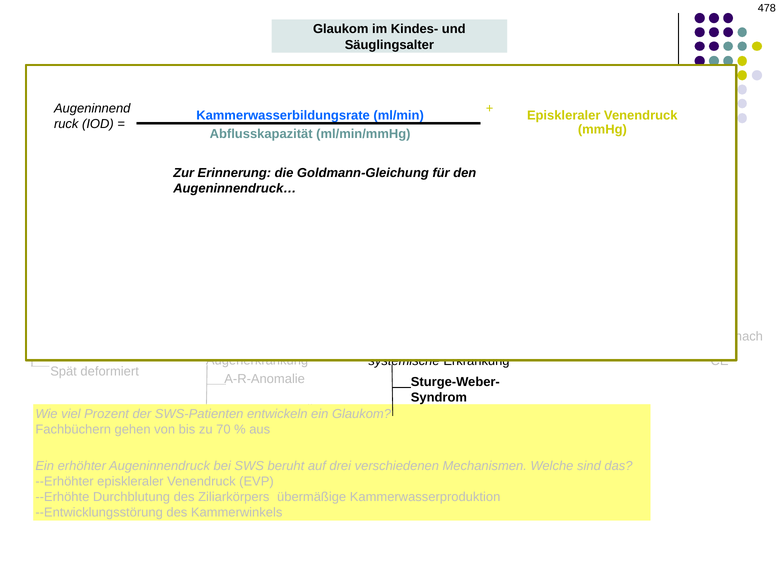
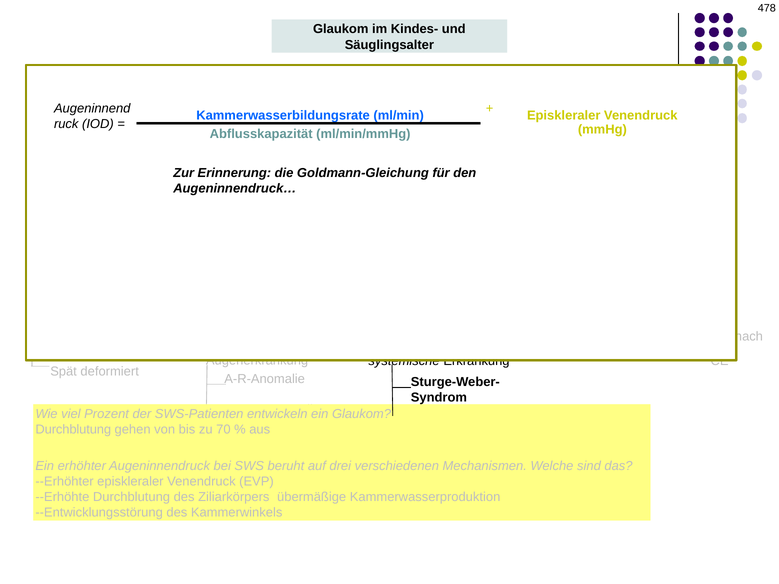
Fachbüchern at (73, 430): Fachbüchern -> Durchblutung
